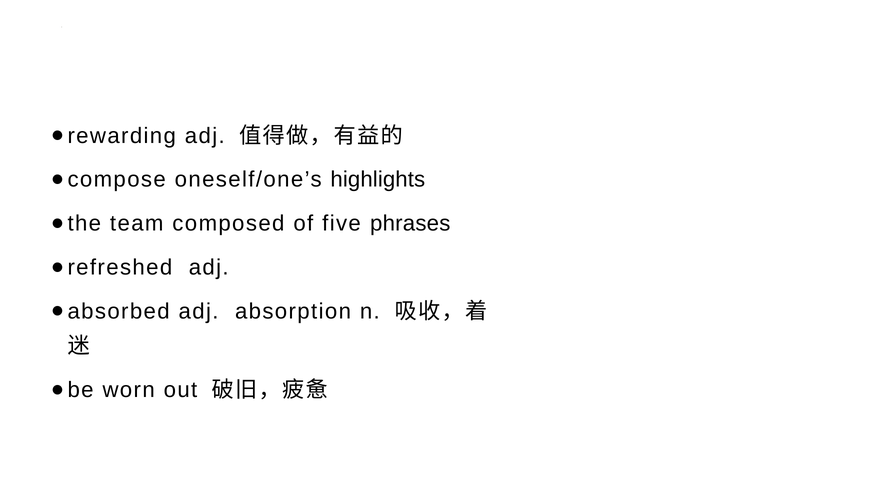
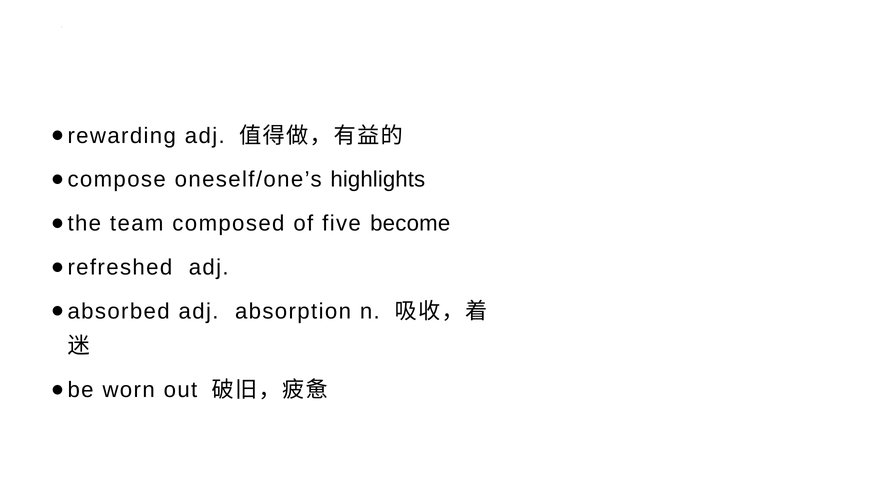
phrases: phrases -> become
